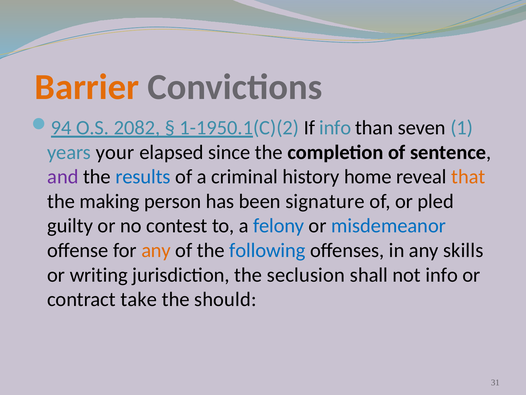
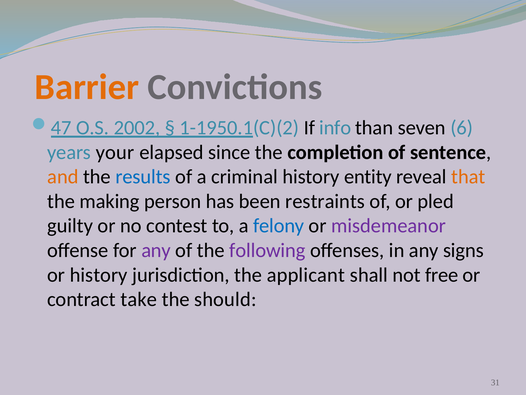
94: 94 -> 47
2082: 2082 -> 2002
1: 1 -> 6
and colour: purple -> orange
home: home -> entity
signature: signature -> restraints
misdemeanor colour: blue -> purple
any at (156, 250) colour: orange -> purple
following colour: blue -> purple
skills: skills -> signs
or writing: writing -> history
seclusion: seclusion -> applicant
not info: info -> free
